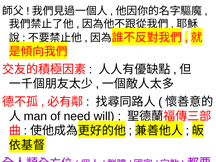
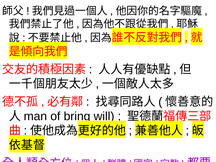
need: need -> bring
